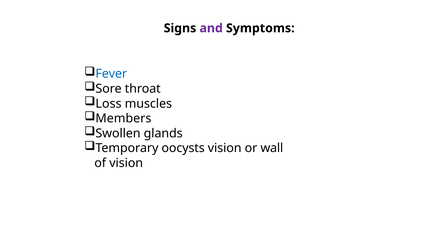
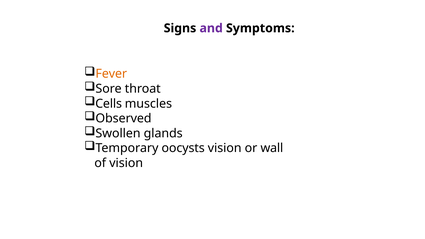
Fever colour: blue -> orange
Loss: Loss -> Cells
Members: Members -> Observed
